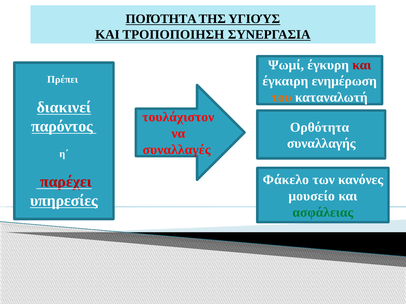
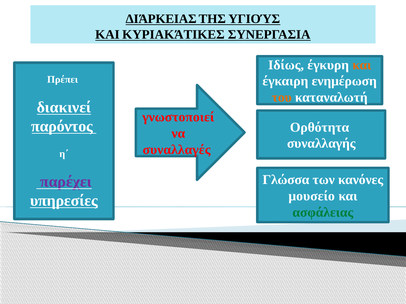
ΠΟΙΌΤΗΤΑ: ΠΟΙΌΤΗΤΑ -> ΔΙΆΡΚΕΙΑΣ
ΤΡΟΠΟΠΟΙΗΣΗ: ΤΡΟΠΟΠΟΙΗΣΗ -> ΚΥΡΙΑΚΆΤΙΚΕΣ
Ψωμί: Ψωμί -> Ιδίως
και at (362, 65) colour: red -> orange
τουλάχιστον: τουλάχιστον -> γνωστοποιεί
Φάκελο: Φάκελο -> Γλώσσα
παρέχει colour: red -> purple
